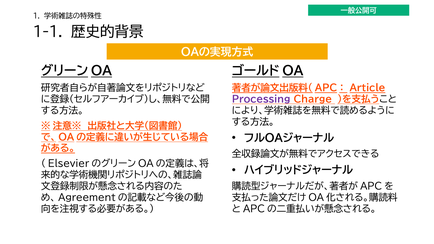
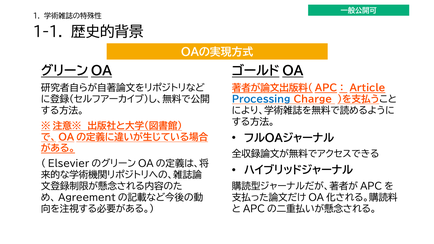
Processing colour: purple -> blue
